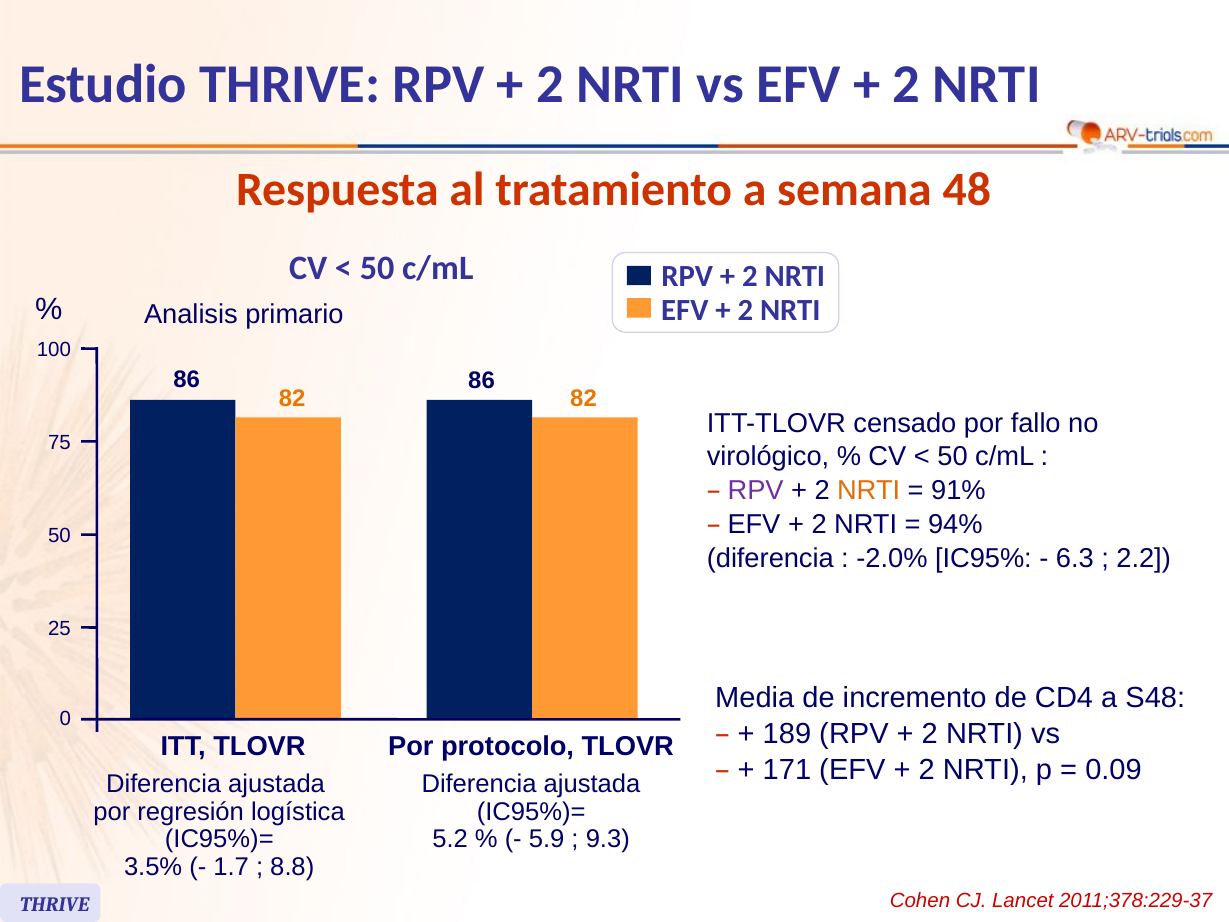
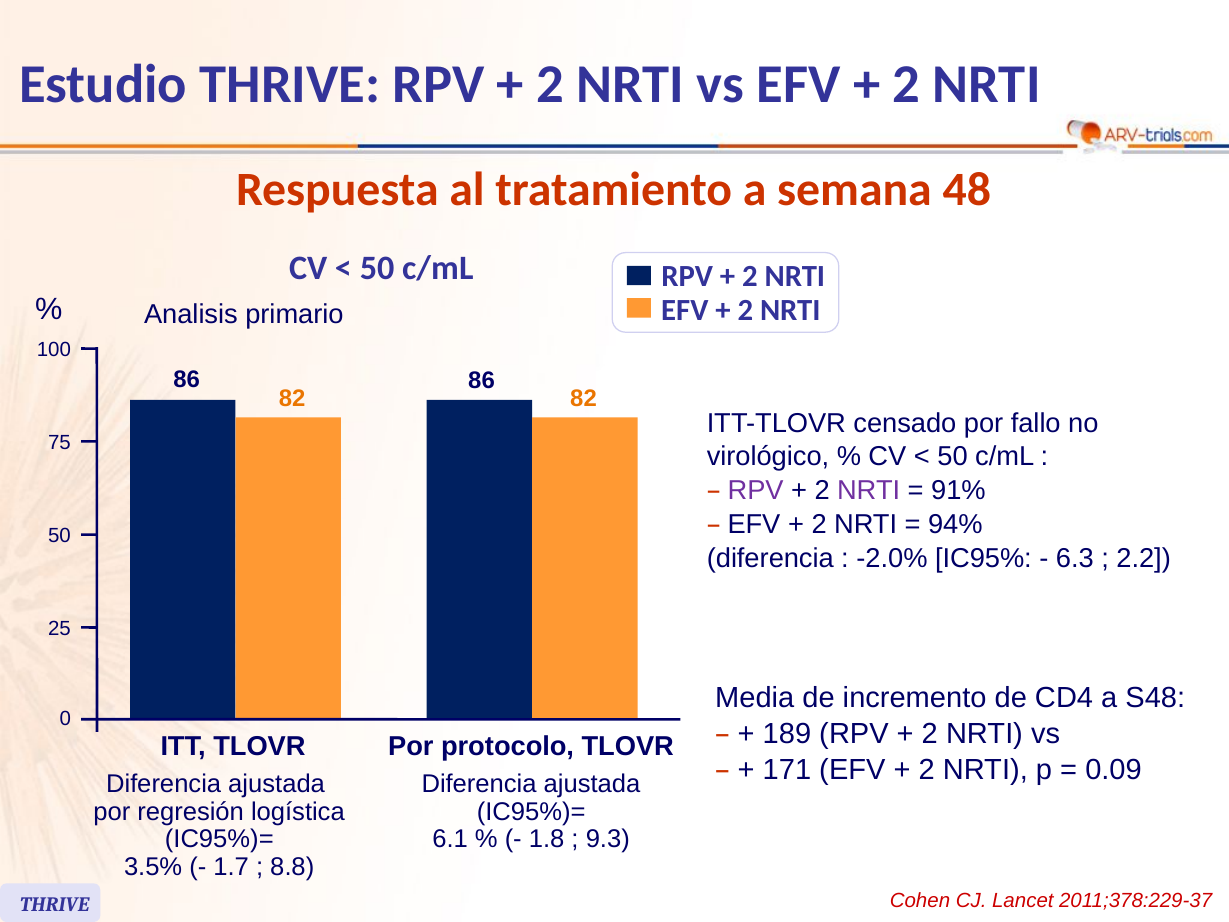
NRTI at (869, 490) colour: orange -> purple
5.2: 5.2 -> 6.1
5.9: 5.9 -> 1.8
